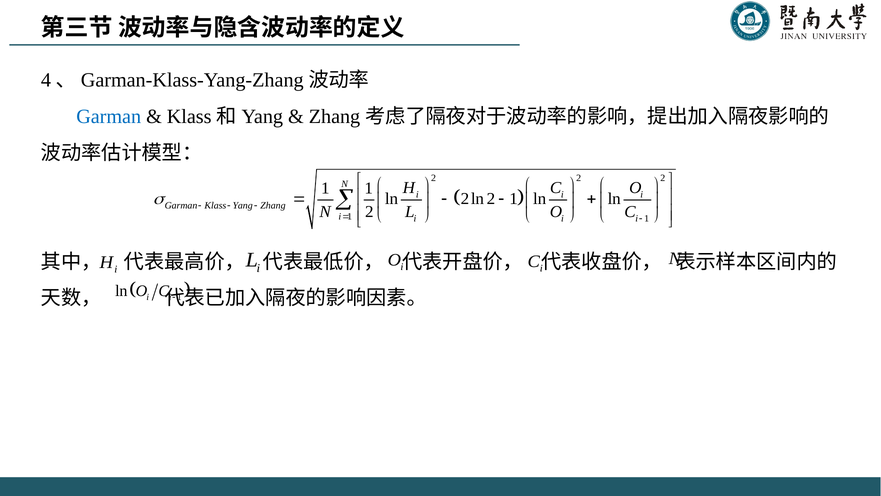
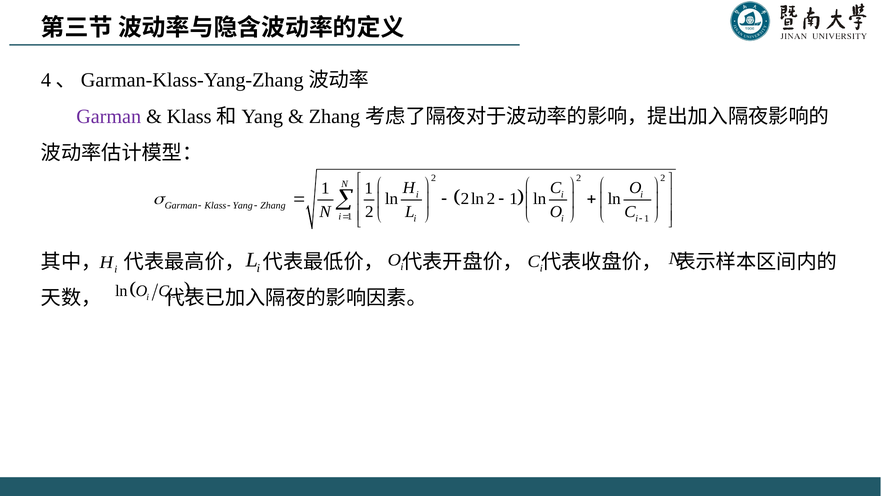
Garman at (109, 117) colour: blue -> purple
